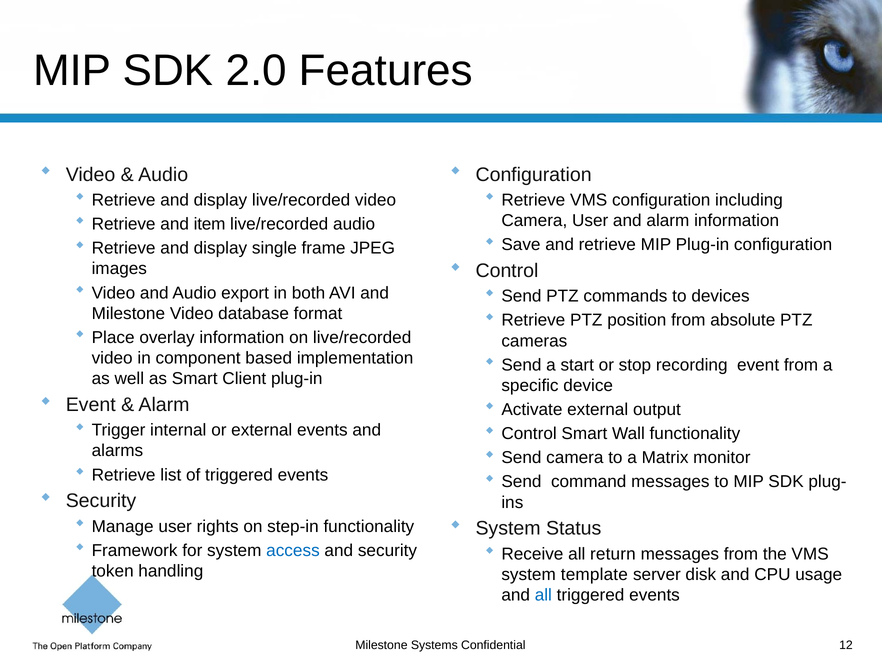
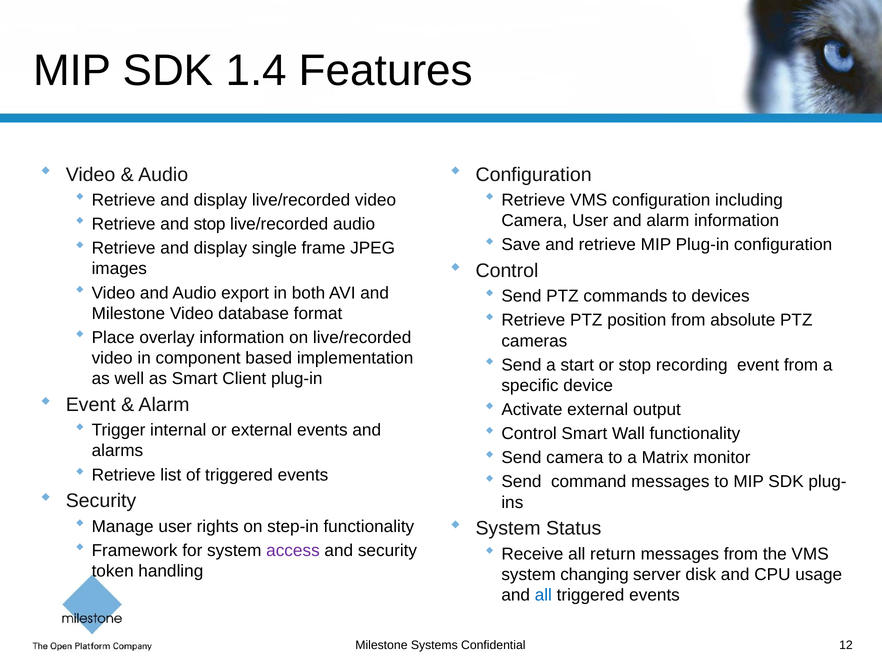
2.0: 2.0 -> 1.4
and item: item -> stop
access colour: blue -> purple
template: template -> changing
